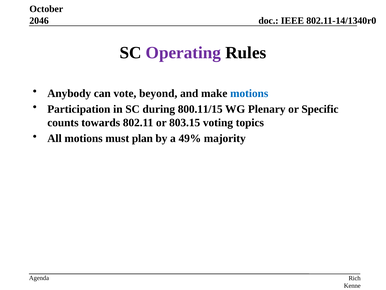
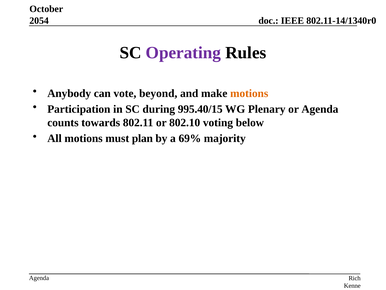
2046: 2046 -> 2054
motions at (249, 93) colour: blue -> orange
800.11/15: 800.11/15 -> 995.40/15
or Specific: Specific -> Agenda
803.15: 803.15 -> 802.10
topics: topics -> below
49%: 49% -> 69%
